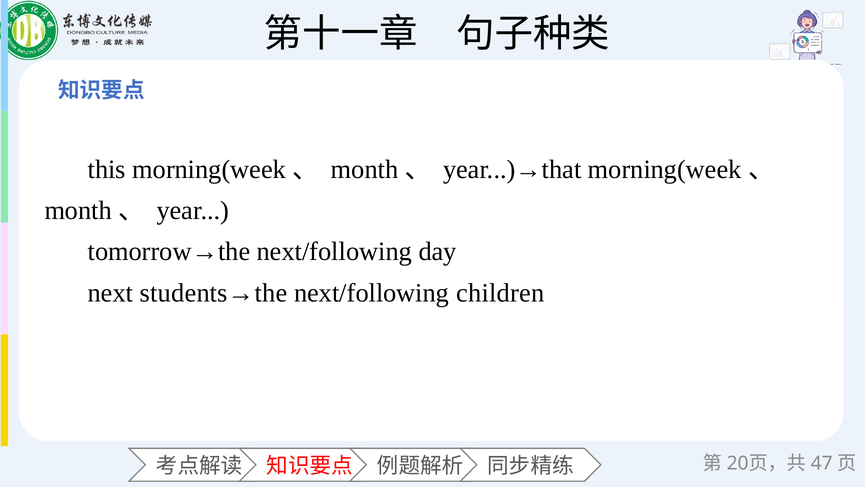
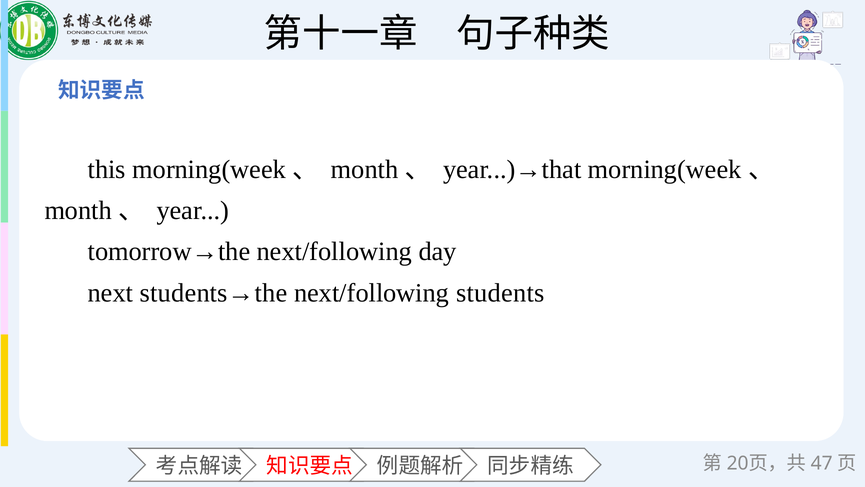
children: children -> students
